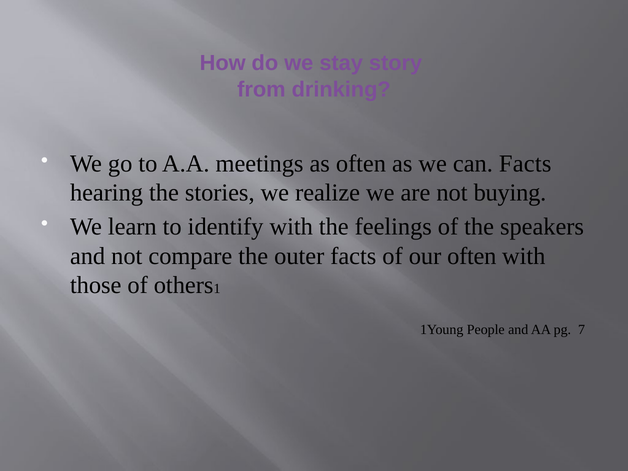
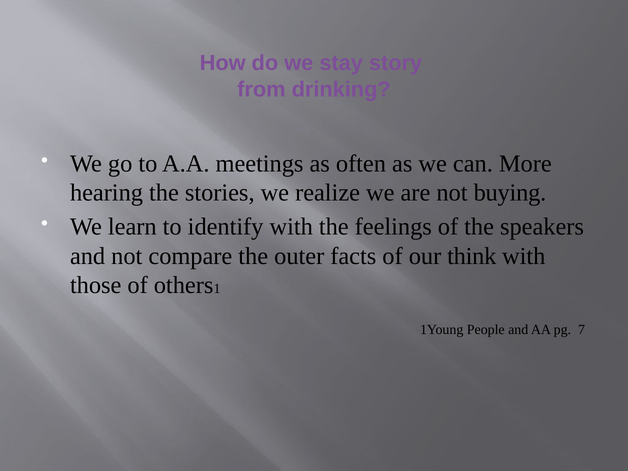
can Facts: Facts -> More
our often: often -> think
